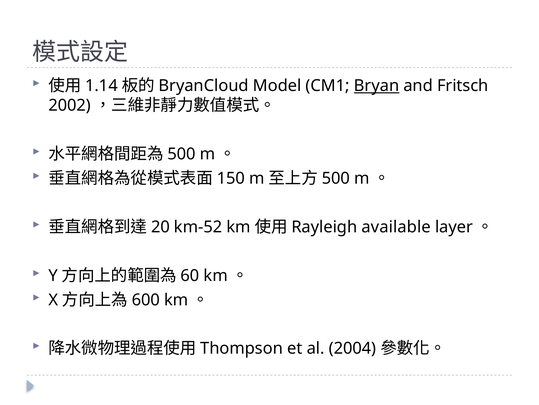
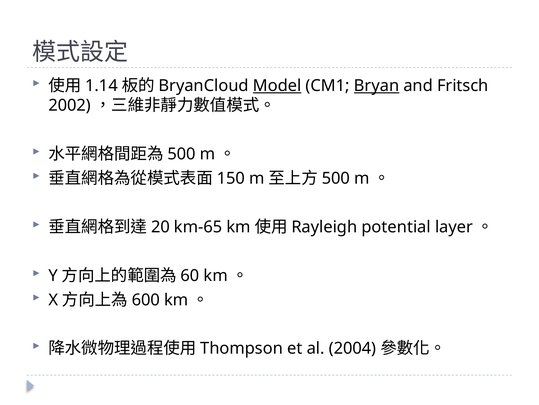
Model underline: none -> present
km-52: km-52 -> km-65
available: available -> potential
